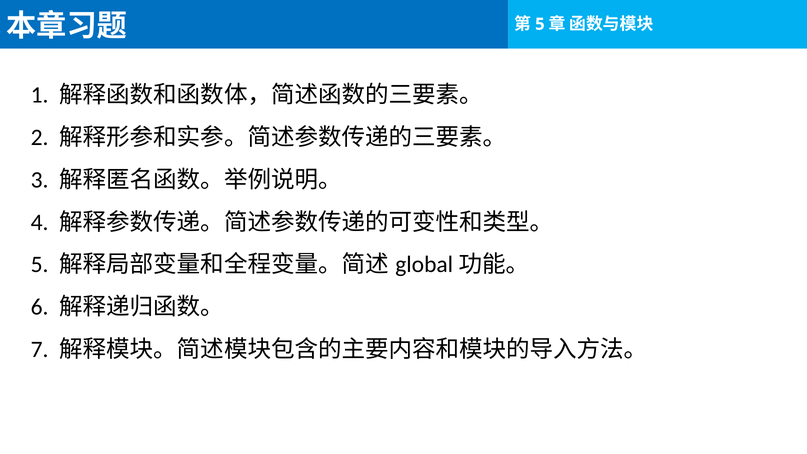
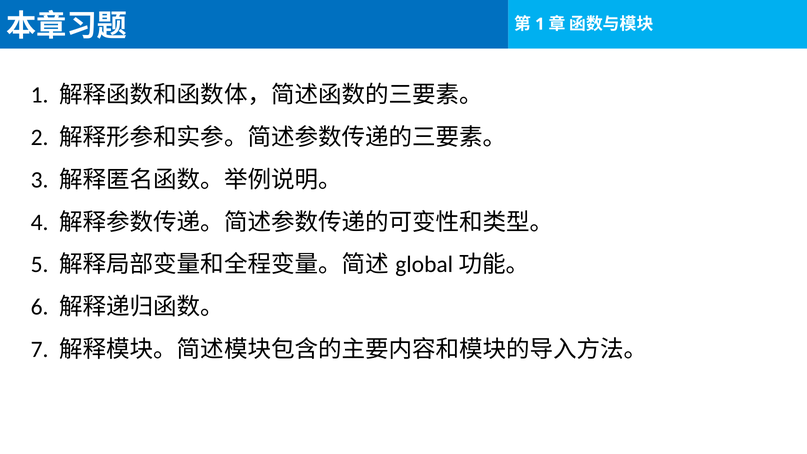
5 at (540, 24): 5 -> 1
